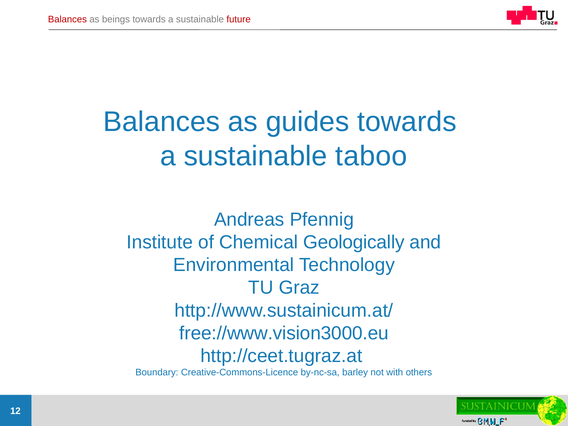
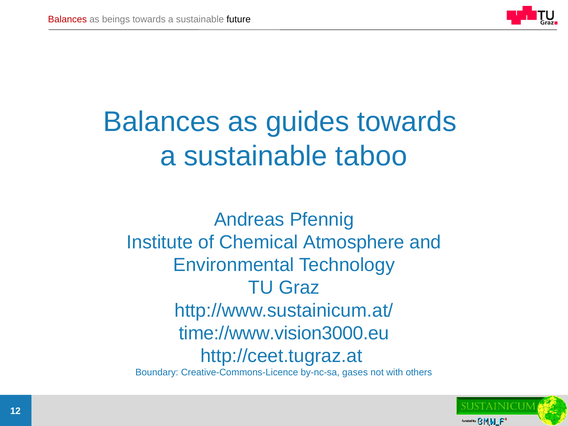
future colour: red -> black
Geologically: Geologically -> Atmosphere
free://www.vision3000.eu: free://www.vision3000.eu -> time://www.vision3000.eu
barley: barley -> gases
